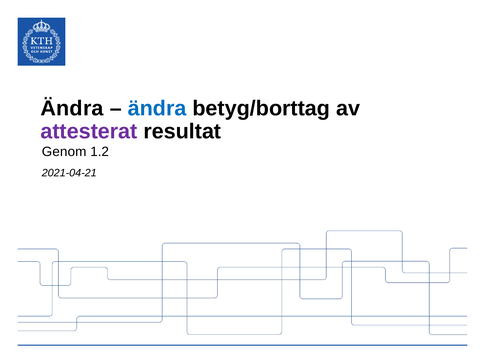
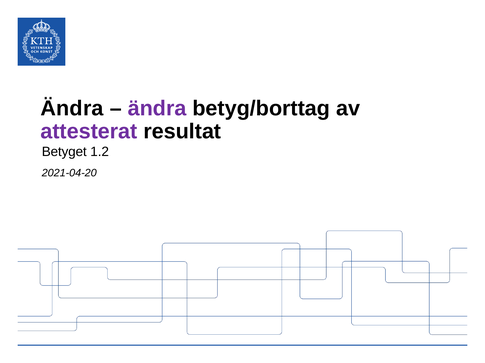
ändra at (157, 108) colour: blue -> purple
Genom: Genom -> Betyget
2021-04-21: 2021-04-21 -> 2021-04-20
